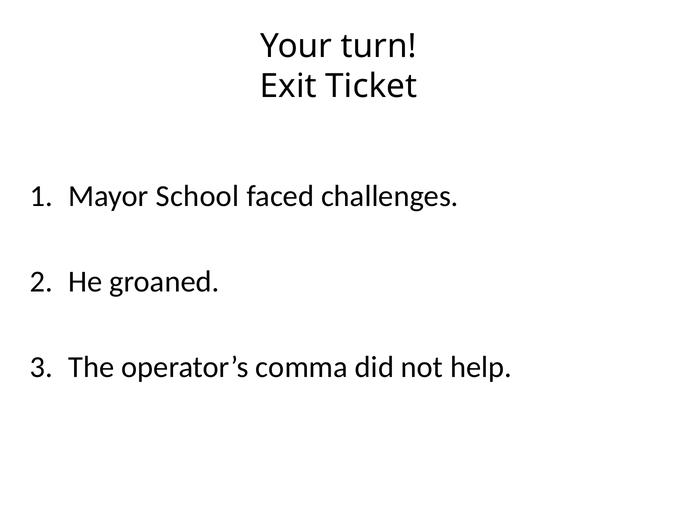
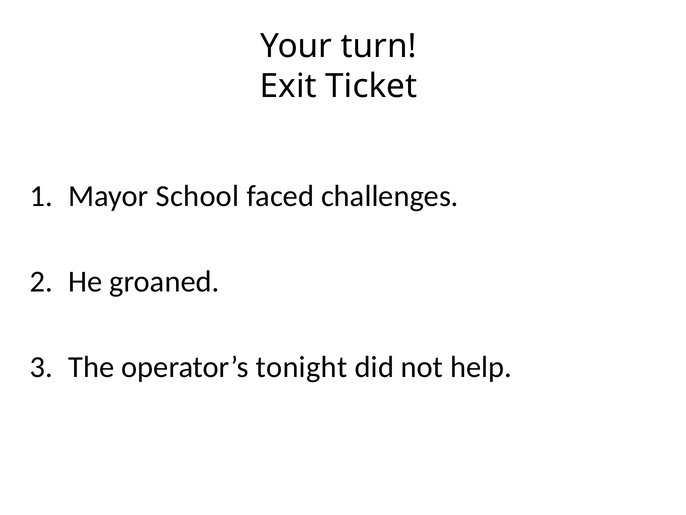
comma: comma -> tonight
